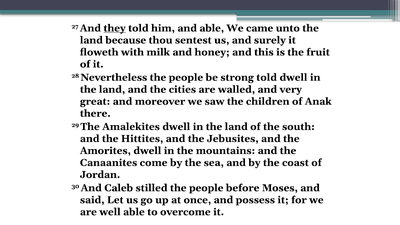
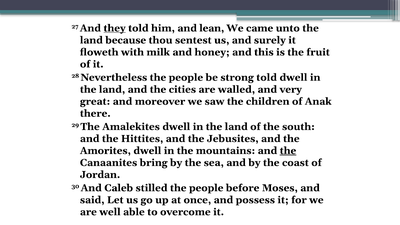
and able: able -> lean
the at (288, 151) underline: none -> present
come: come -> bring
